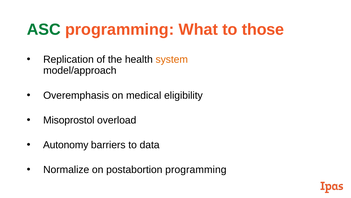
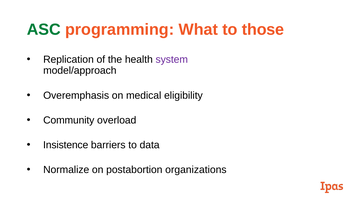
system colour: orange -> purple
Misoprostol: Misoprostol -> Community
Autonomy: Autonomy -> Insistence
postabortion programming: programming -> organizations
